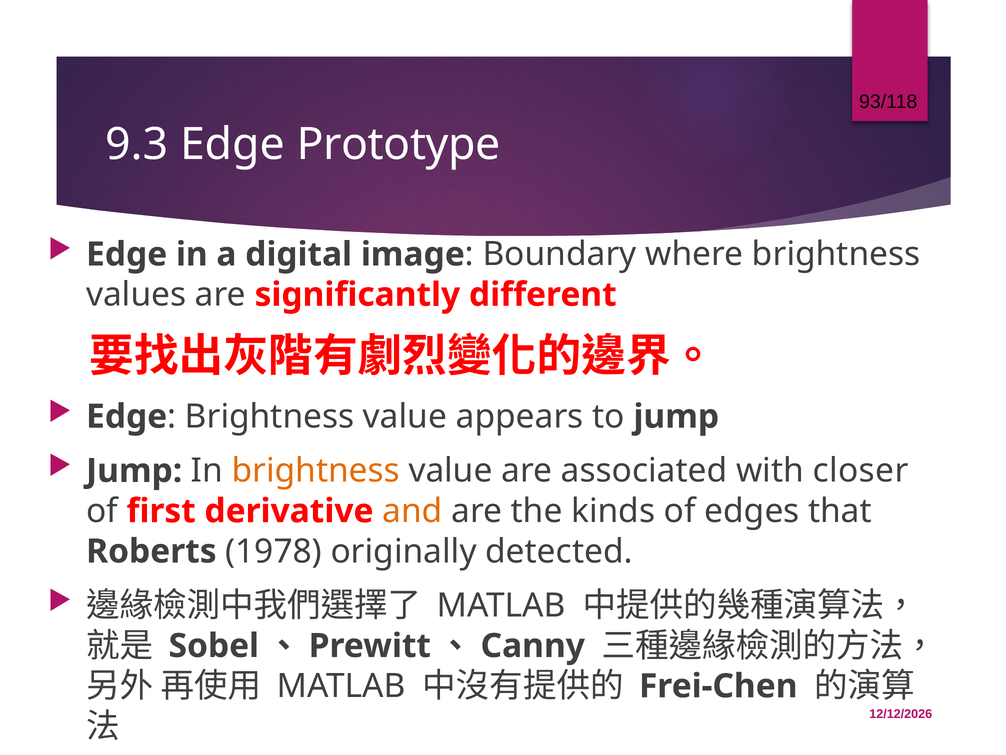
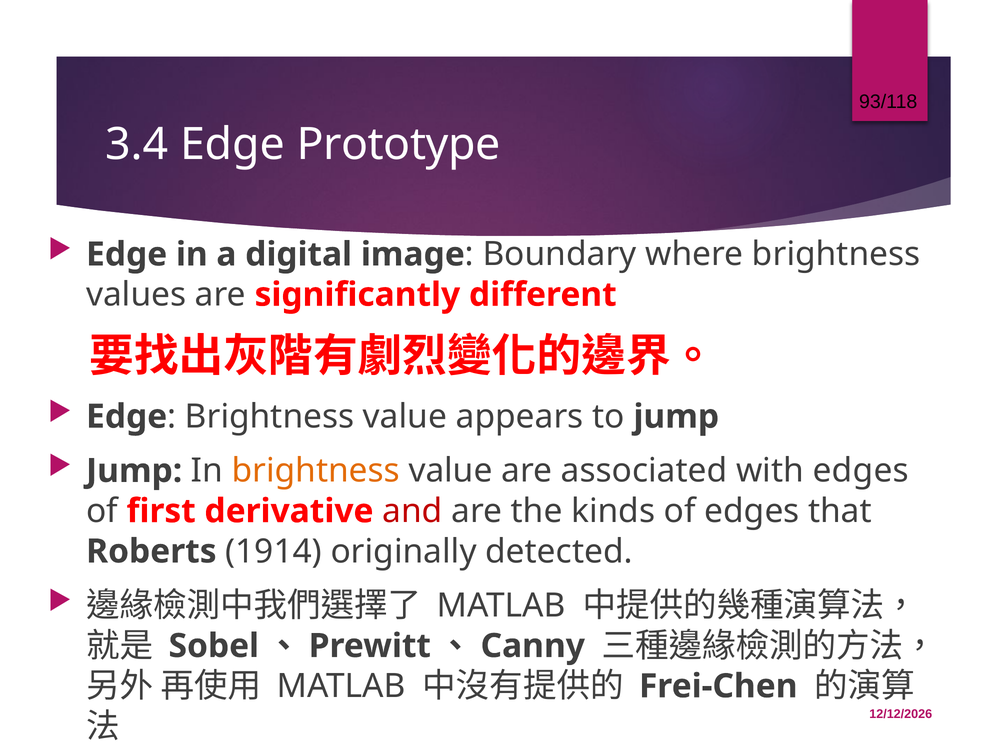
9.3: 9.3 -> 3.4
with closer: closer -> edges
and colour: orange -> red
1978: 1978 -> 1914
